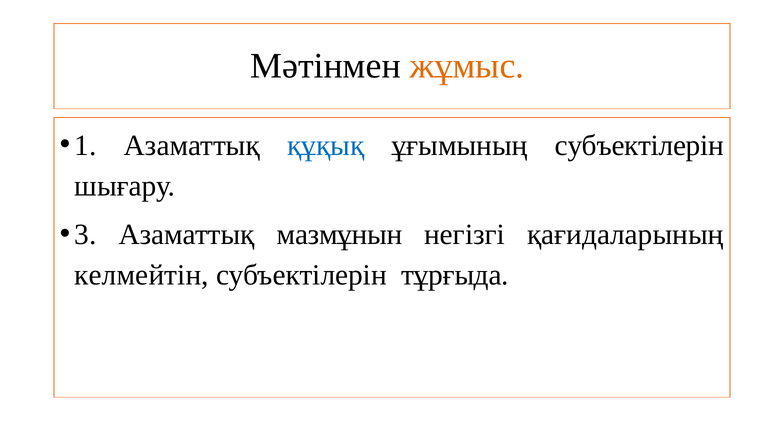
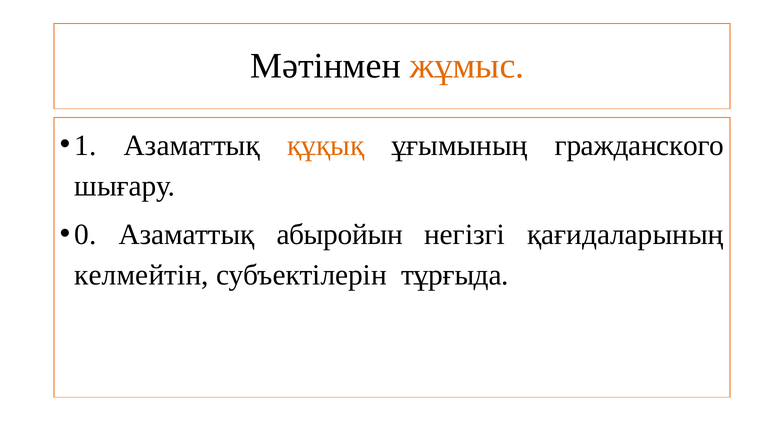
құқық colour: blue -> orange
ұғымының субъектілерін: субъектілерін -> гражданского
3: 3 -> 0
мазмұнын: мазмұнын -> абыройын
